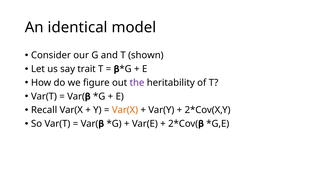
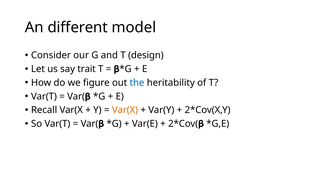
identical: identical -> different
shown: shown -> design
the colour: purple -> blue
